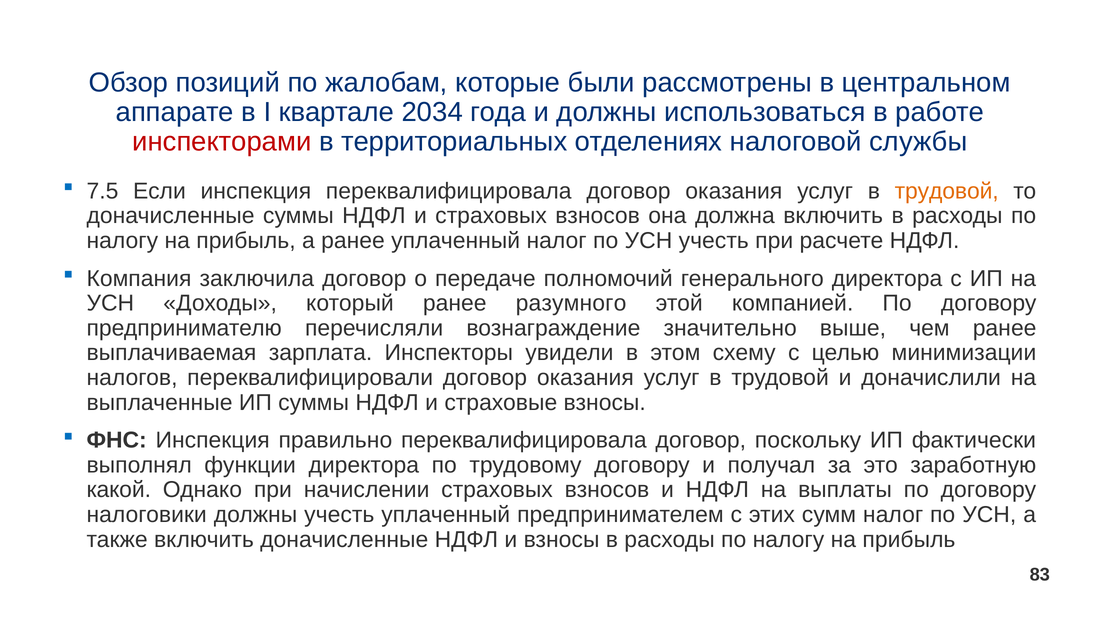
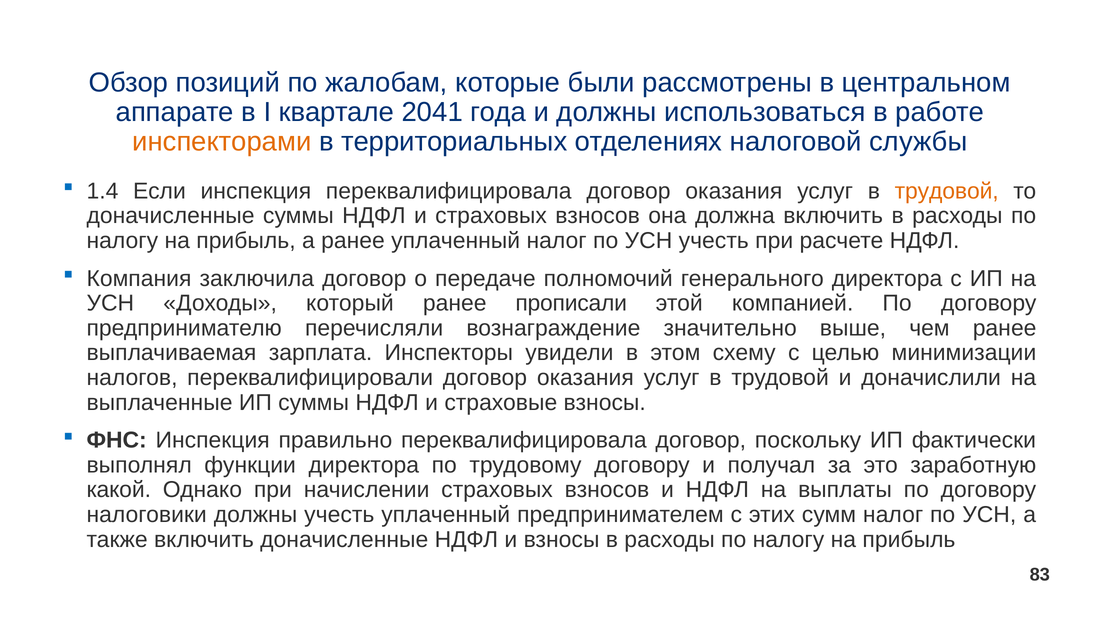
2034: 2034 -> 2041
инспекторами colour: red -> orange
7.5: 7.5 -> 1.4
разумного: разумного -> прописали
